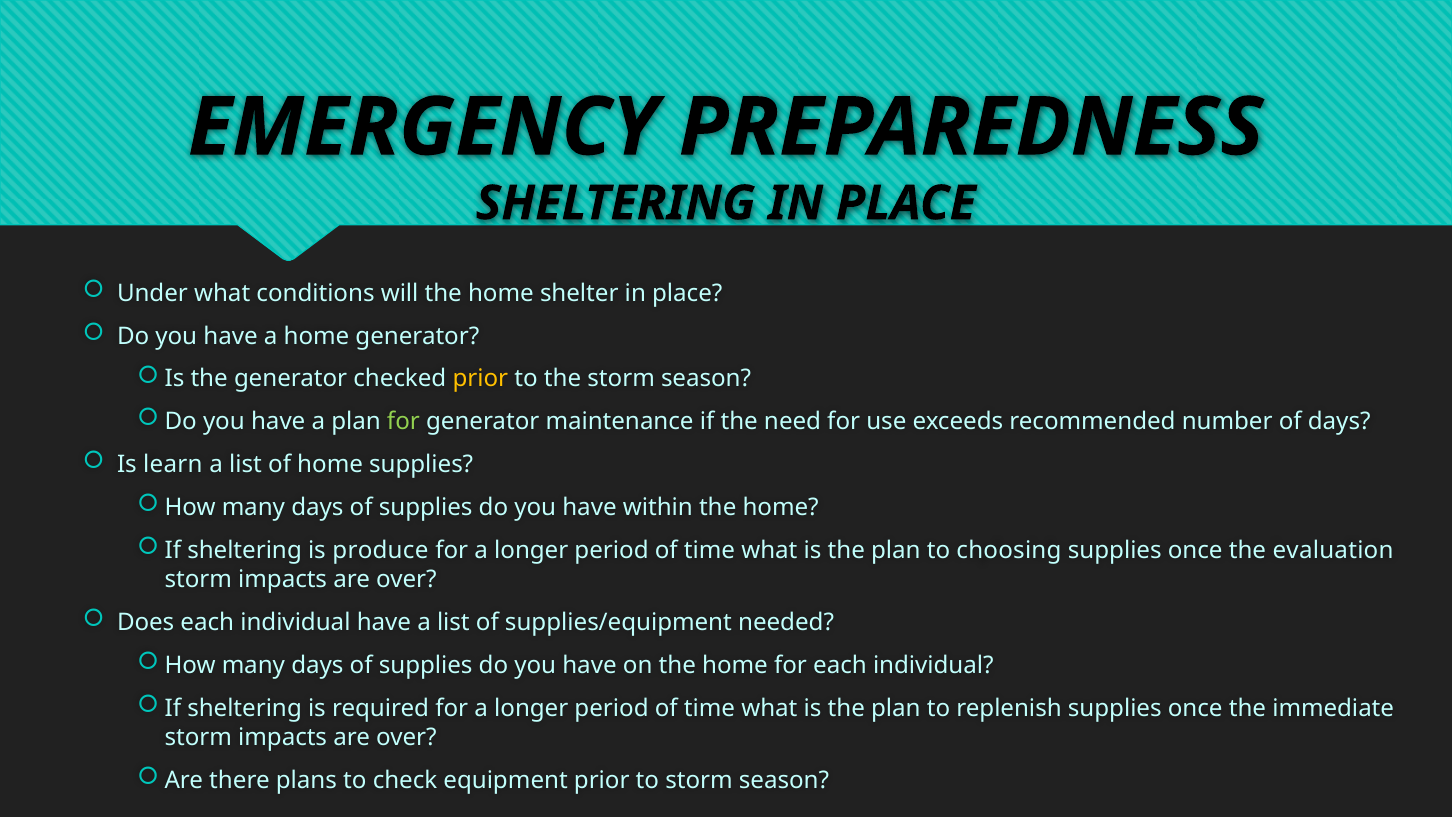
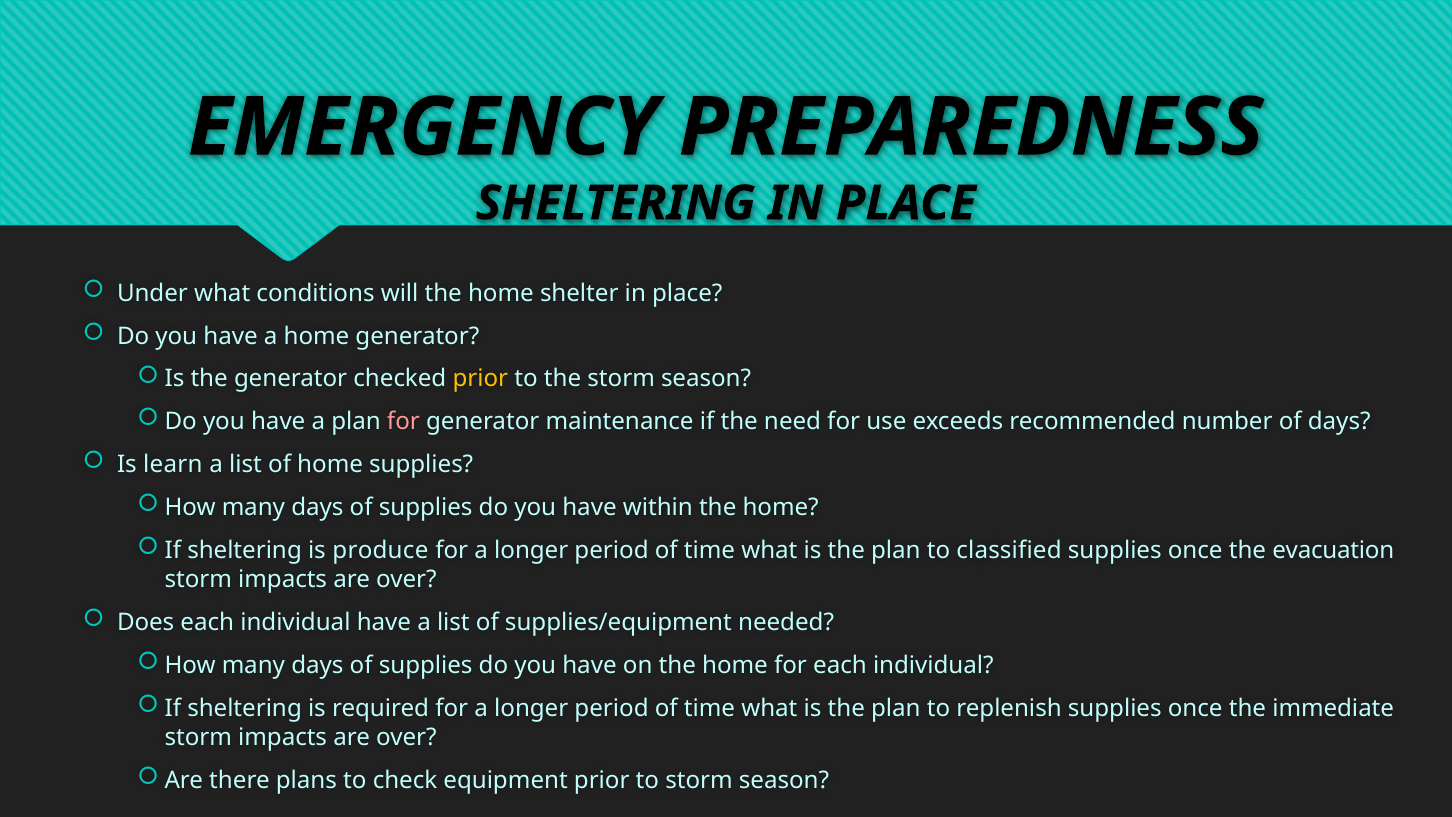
for at (403, 422) colour: light green -> pink
choosing: choosing -> classified
evaluation: evaluation -> evacuation
